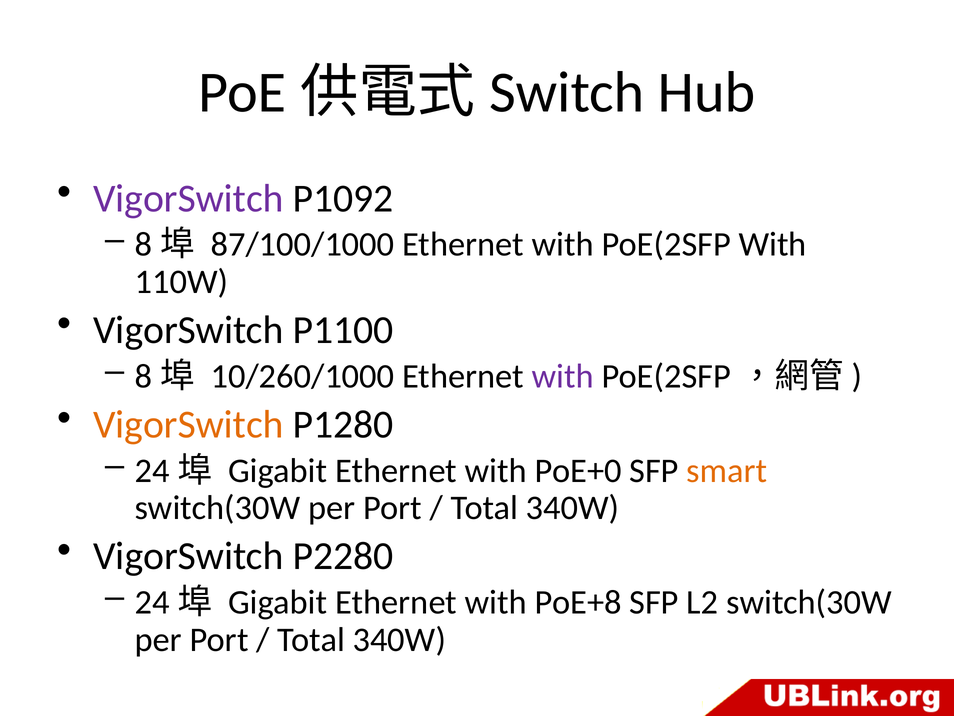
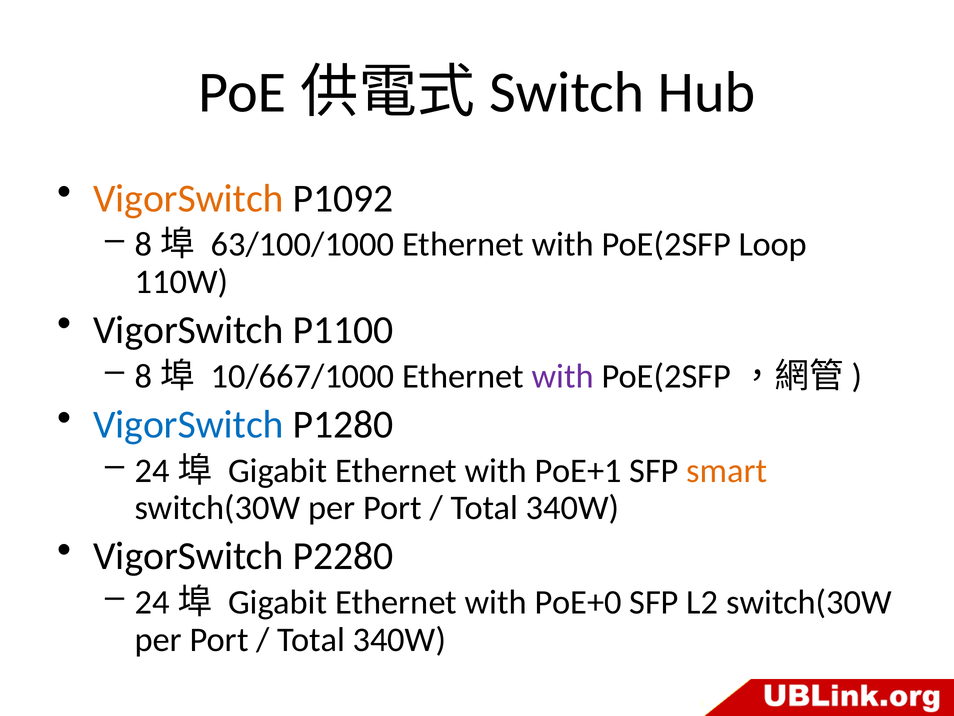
VigorSwitch at (188, 198) colour: purple -> orange
87/100/1000: 87/100/1000 -> 63/100/1000
PoE(2SFP With: With -> Loop
10/260/1000: 10/260/1000 -> 10/667/1000
VigorSwitch at (188, 424) colour: orange -> blue
PoE+0: PoE+0 -> PoE+1
PoE+8: PoE+8 -> PoE+0
